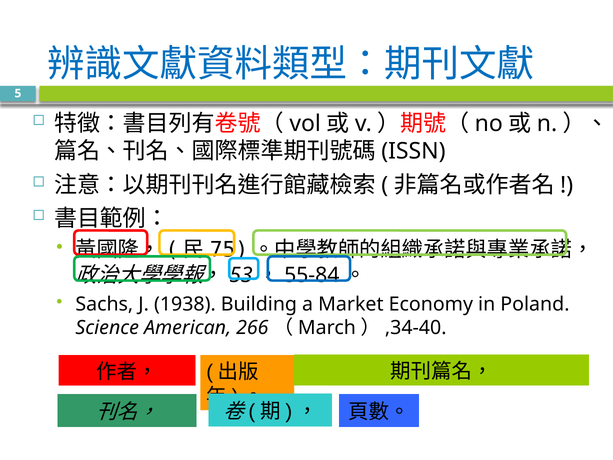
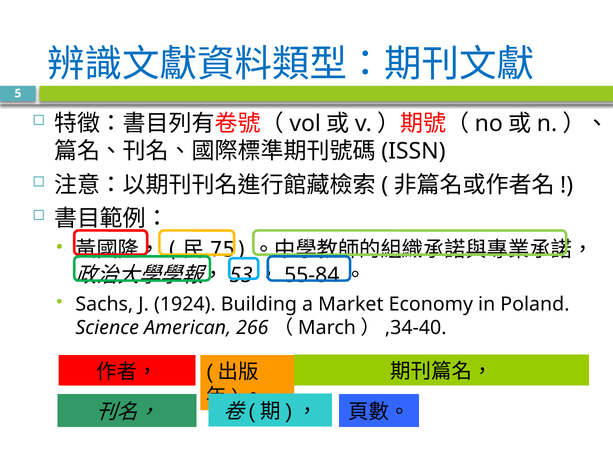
1938: 1938 -> 1924
